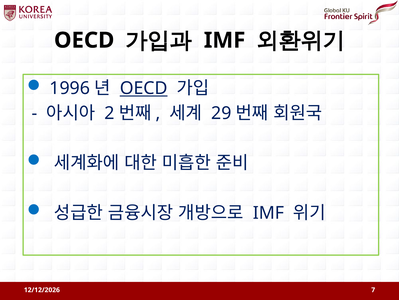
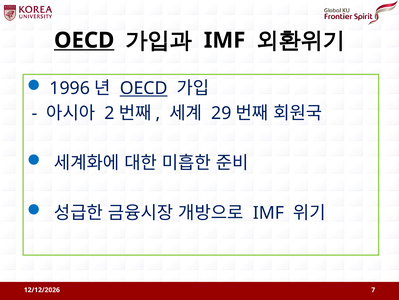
OECD at (84, 40) underline: none -> present
